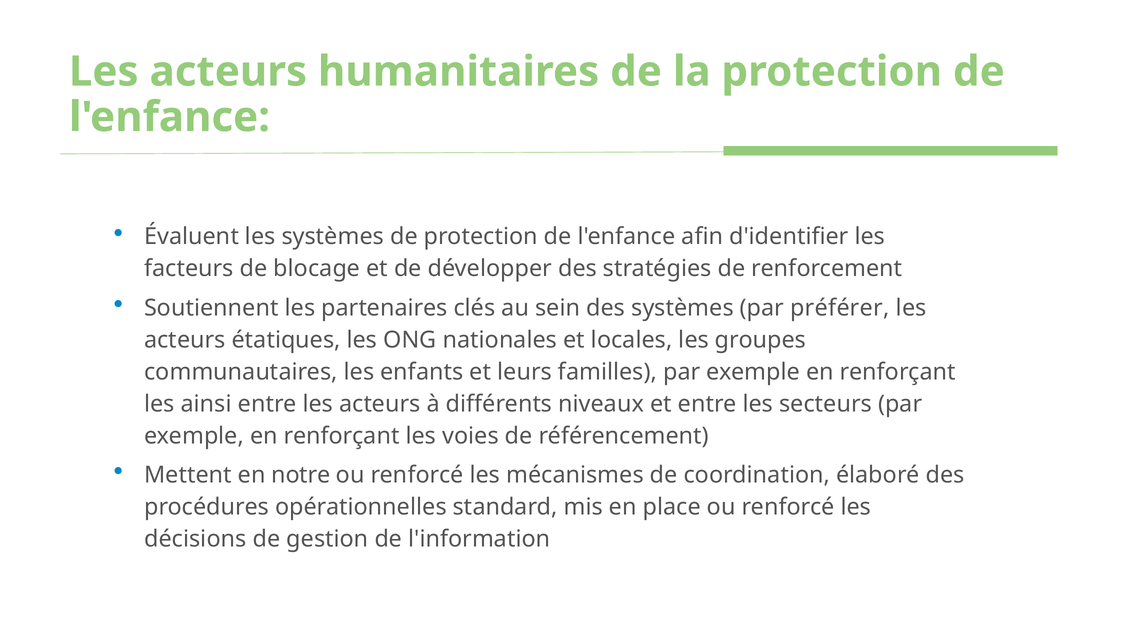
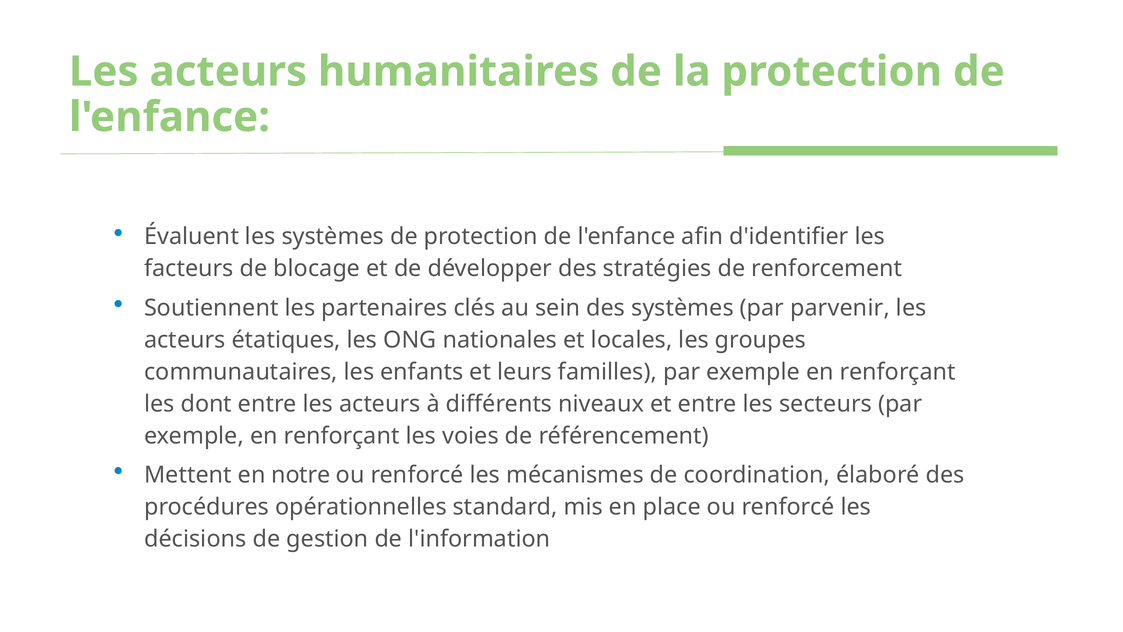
préférer: préférer -> parvenir
ainsi: ainsi -> dont
